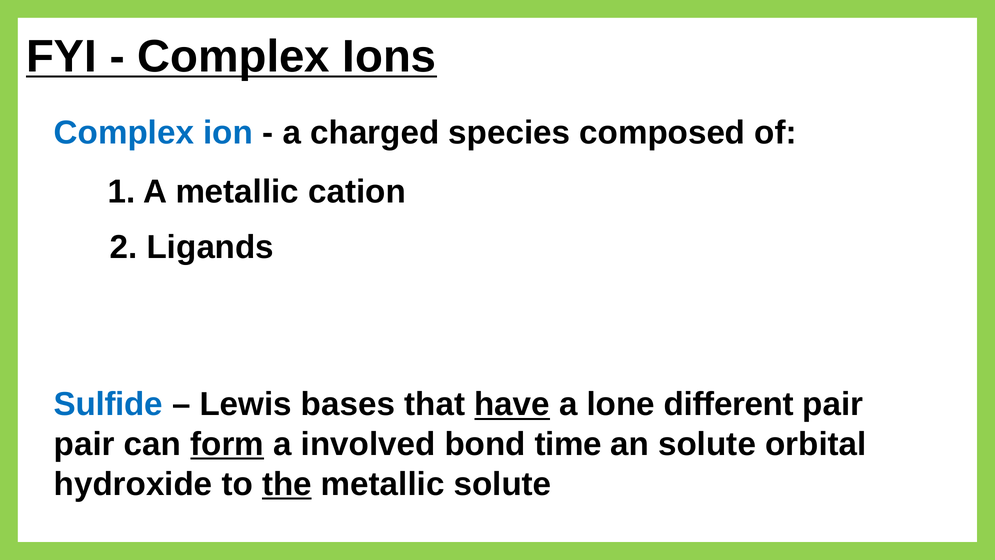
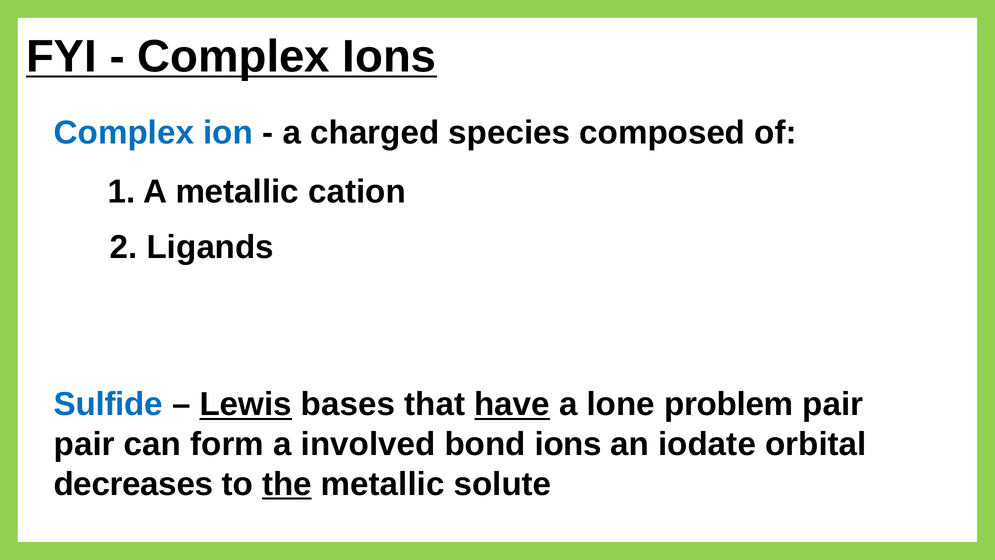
Lewis underline: none -> present
different: different -> problem
form underline: present -> none
bond time: time -> ions
an solute: solute -> iodate
hydroxide: hydroxide -> decreases
